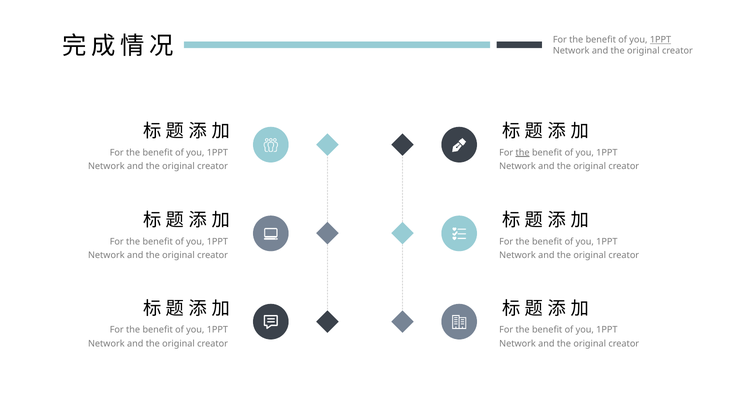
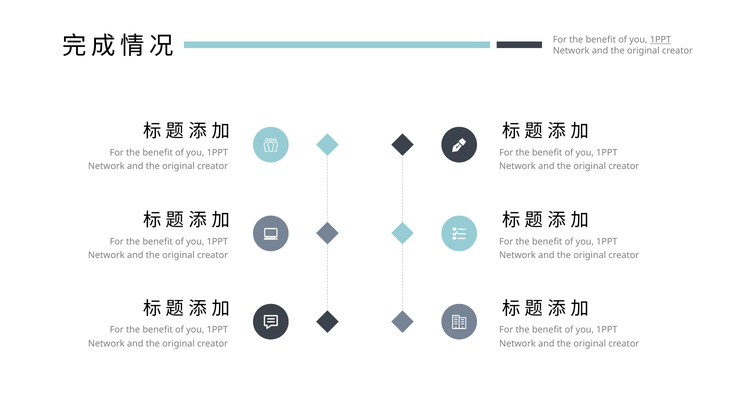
the at (523, 152) underline: present -> none
